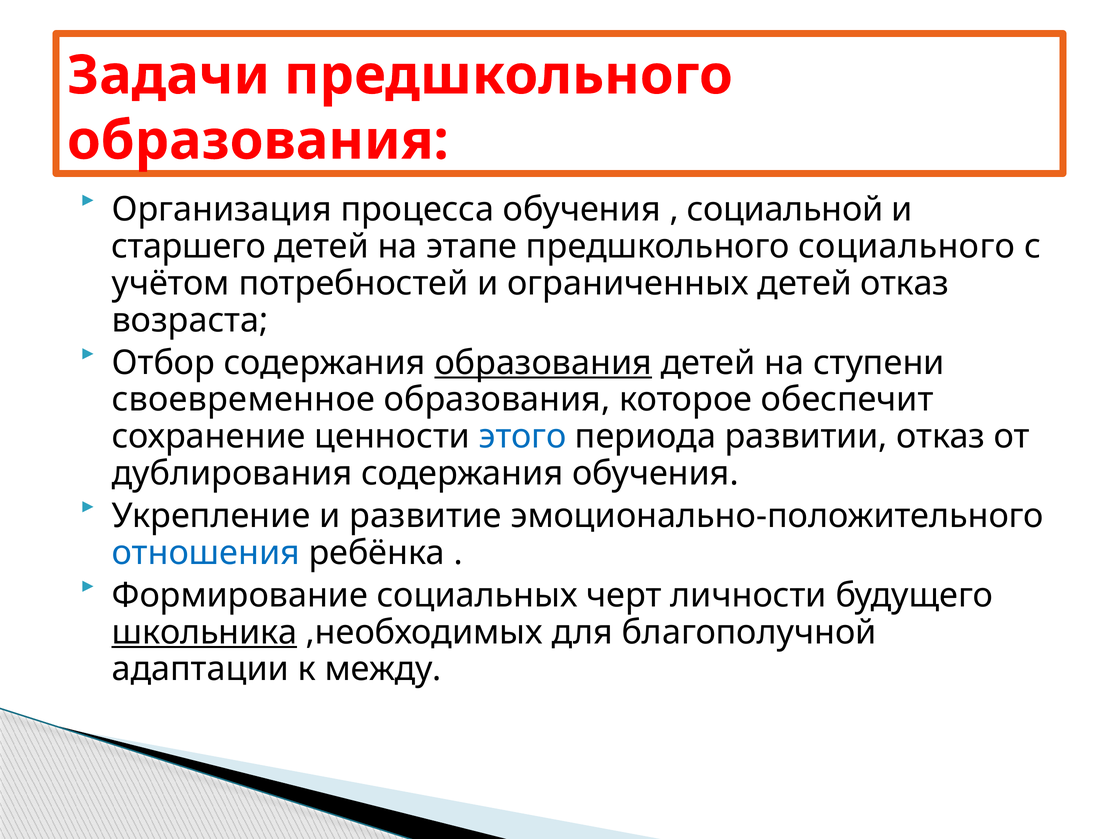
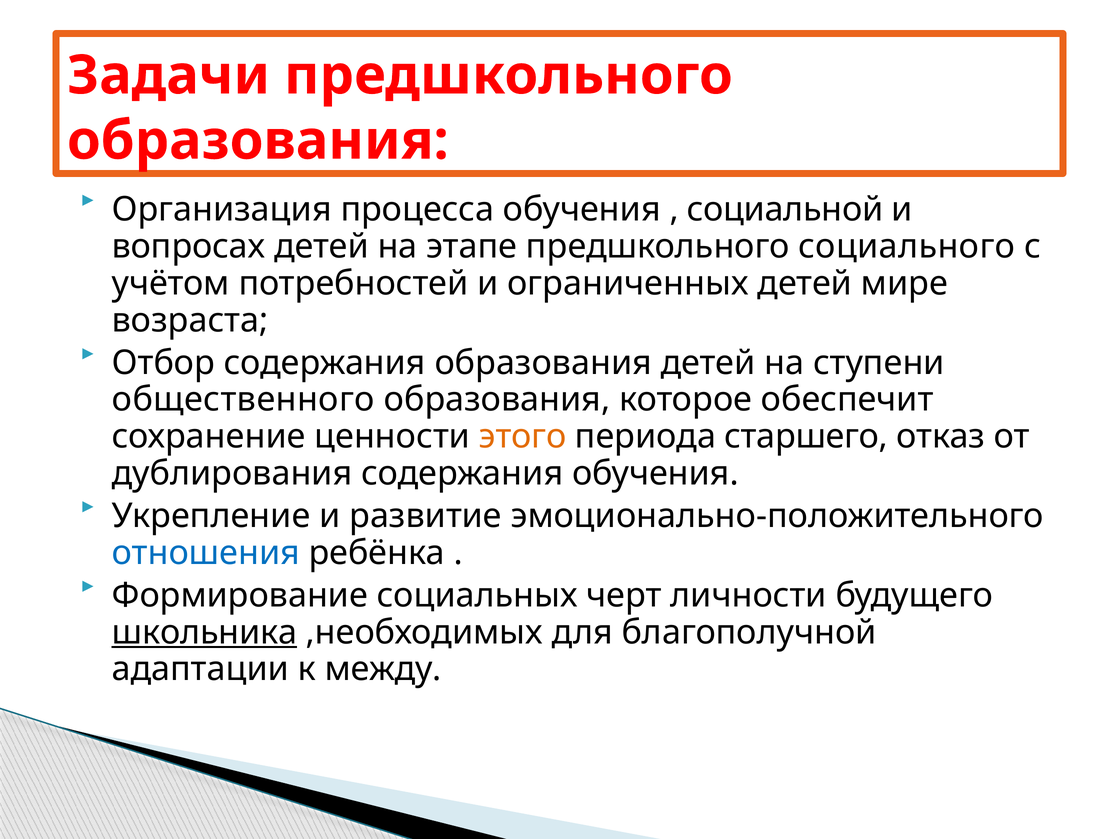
старшего: старшего -> вопросах
детей отказ: отказ -> мире
образования at (543, 363) underline: present -> none
своевременное: своевременное -> общественного
этого colour: blue -> orange
развитии: развитии -> старшего
